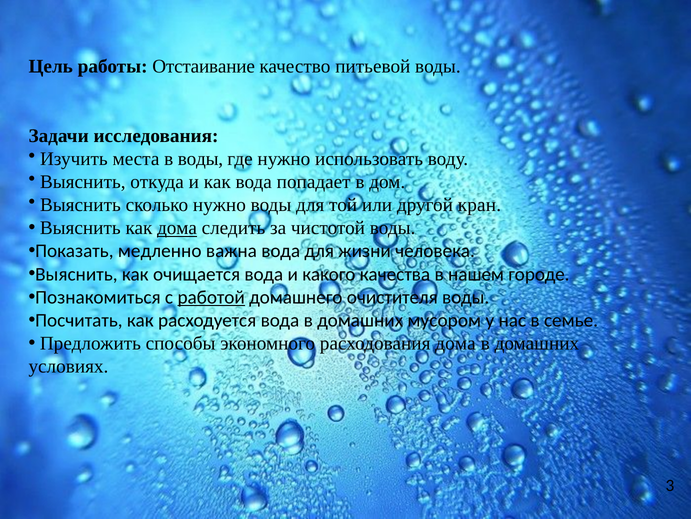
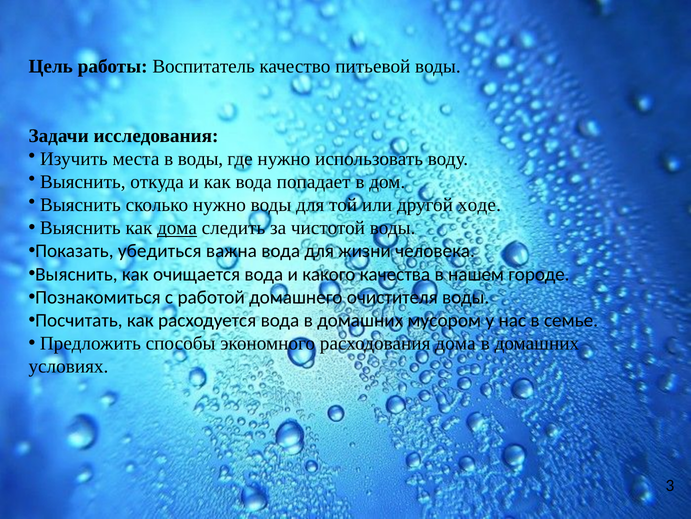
Отстаивание: Отстаивание -> Воспитатель
кран: кран -> ходе
медленно: медленно -> убедиться
работой underline: present -> none
